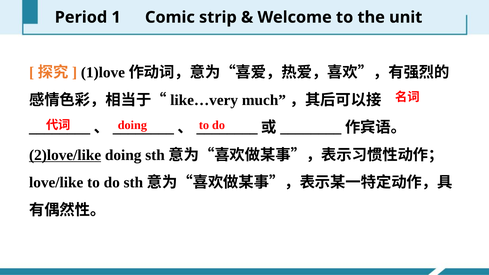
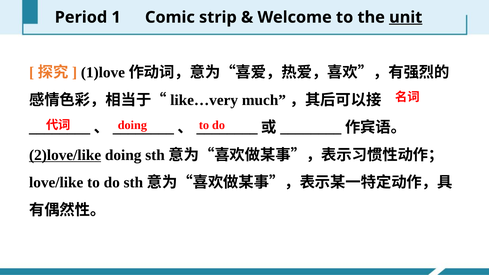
unit underline: none -> present
